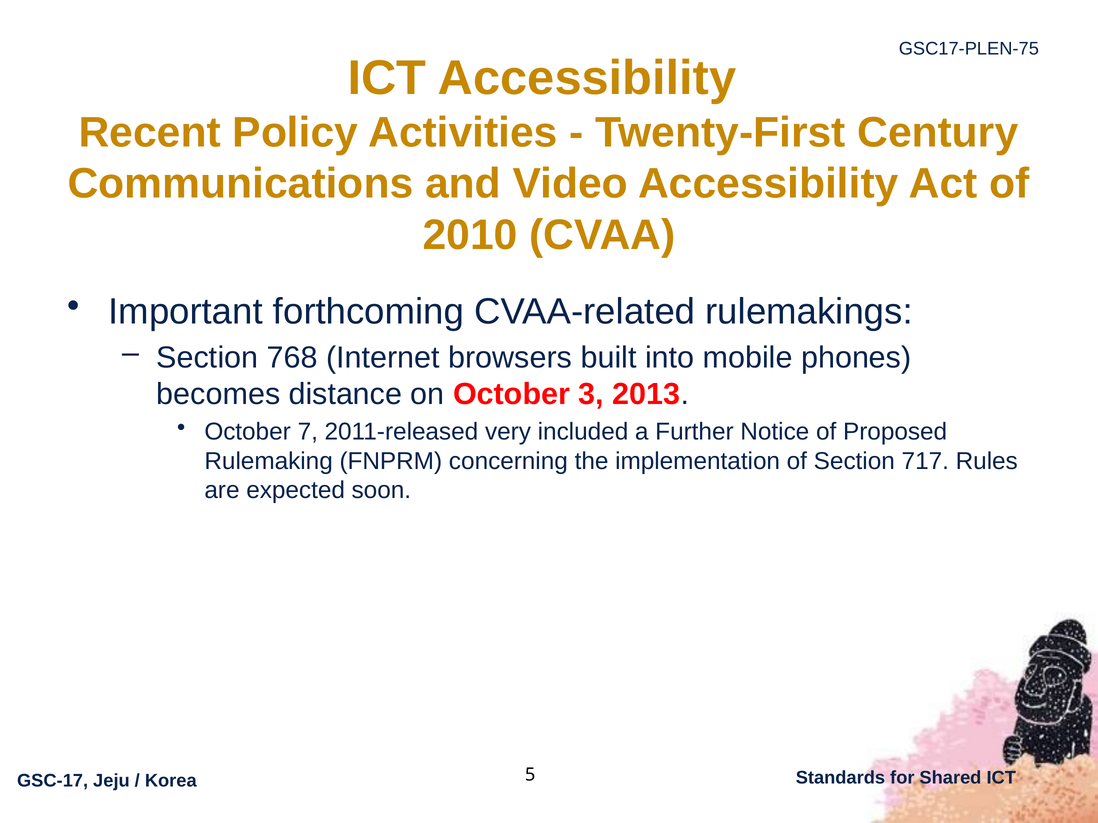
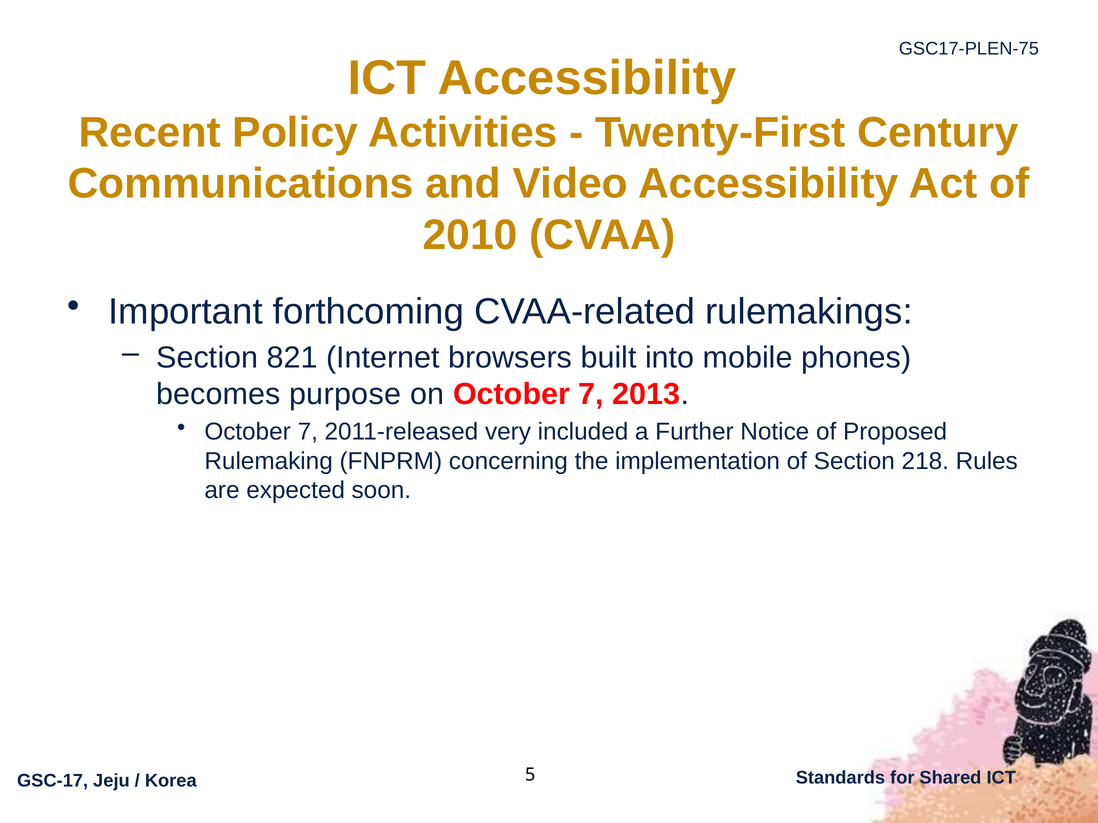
768: 768 -> 821
distance: distance -> purpose
on October 3: 3 -> 7
717: 717 -> 218
